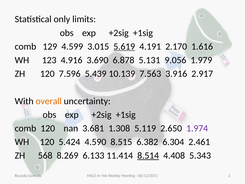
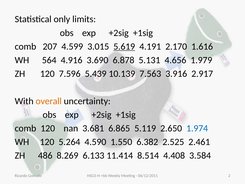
129: 129 -> 207
123: 123 -> 564
9.056: 9.056 -> 4.656
1.308: 1.308 -> 6.865
1.974 colour: purple -> blue
5.424: 5.424 -> 5.264
8.515: 8.515 -> 1.550
6.304: 6.304 -> 2.525
568: 568 -> 486
8.514 underline: present -> none
5.343: 5.343 -> 3.584
